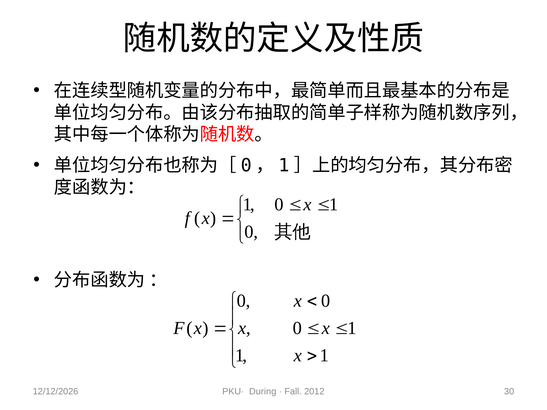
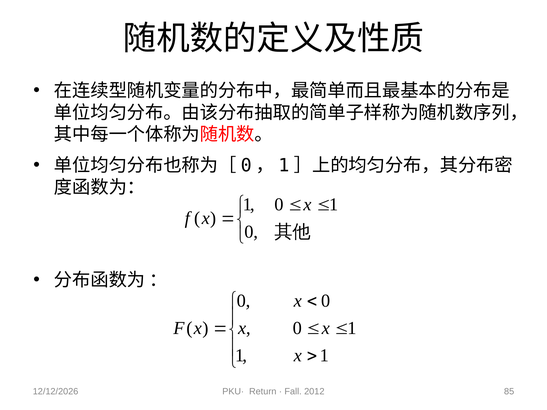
During: During -> Return
30: 30 -> 85
